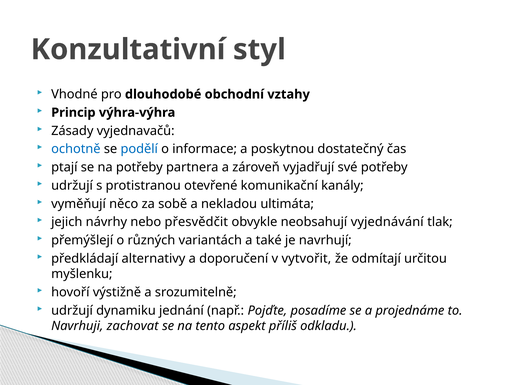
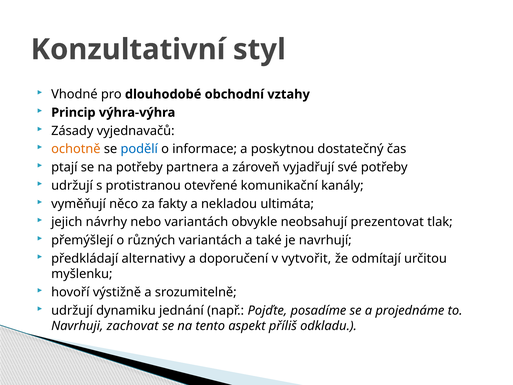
ochotně colour: blue -> orange
sobě: sobě -> fakty
nebo přesvědčit: přesvědčit -> variantách
vyjednávání: vyjednávání -> prezentovat
